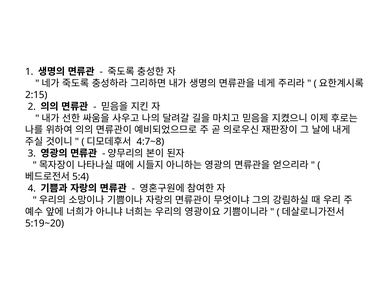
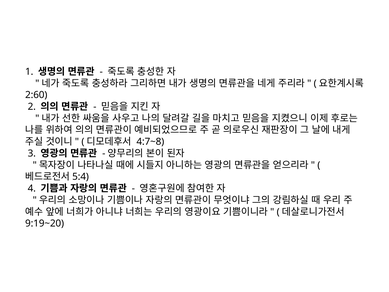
2:15: 2:15 -> 2:60
5:19~20: 5:19~20 -> 9:19~20
